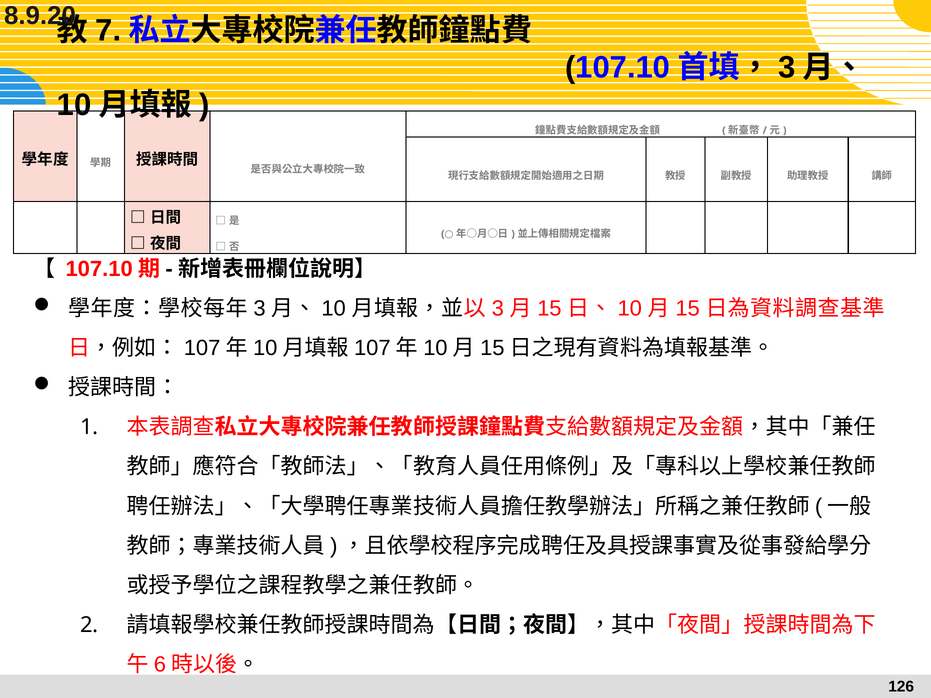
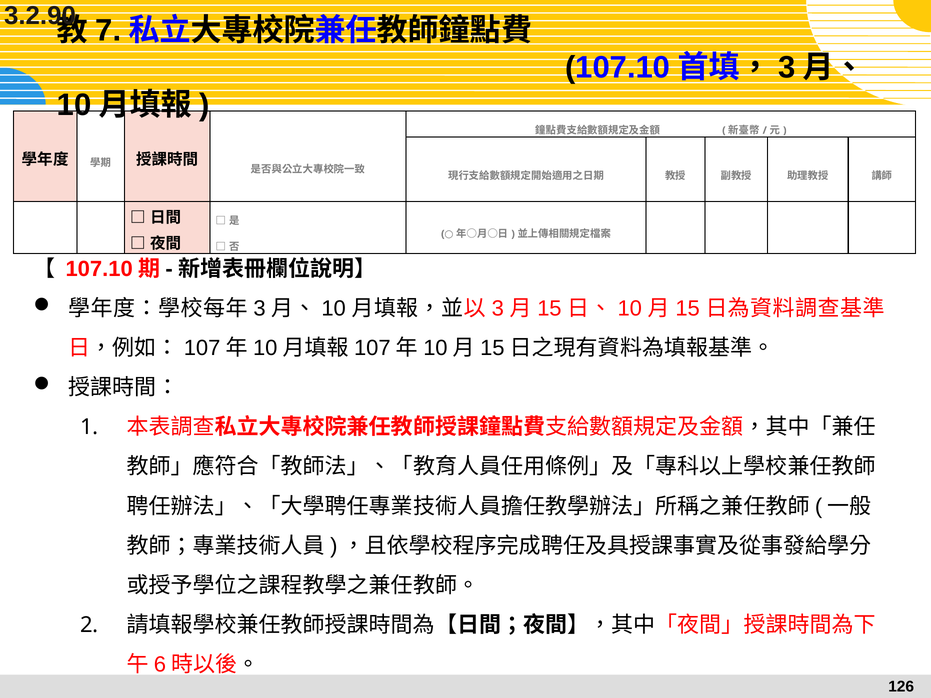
8.9.20: 8.9.20 -> 3.2.90
